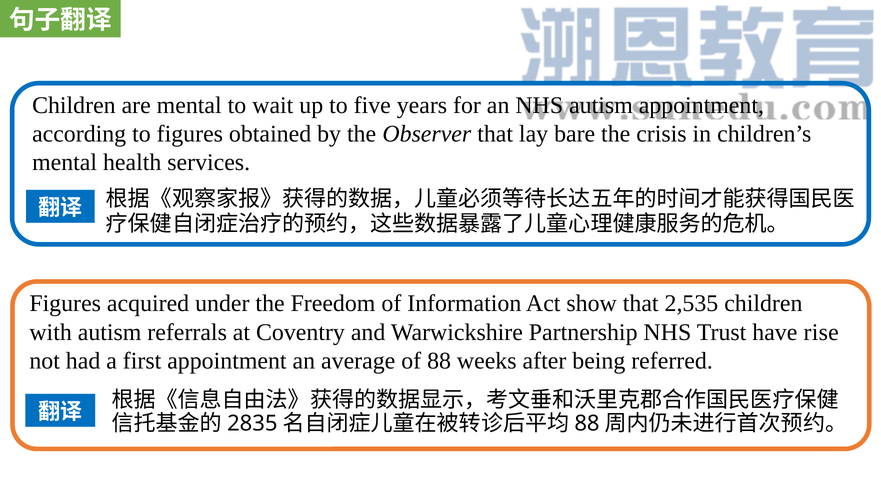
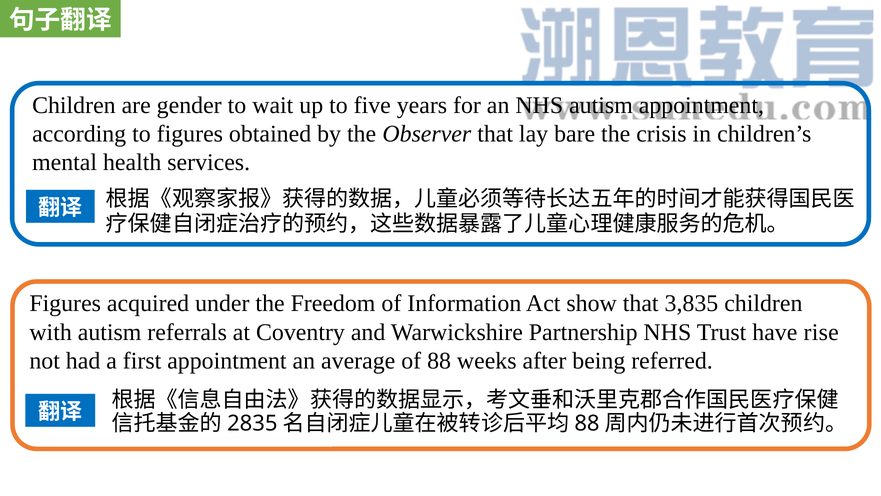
are mental: mental -> gender
2,535: 2,535 -> 3,835
